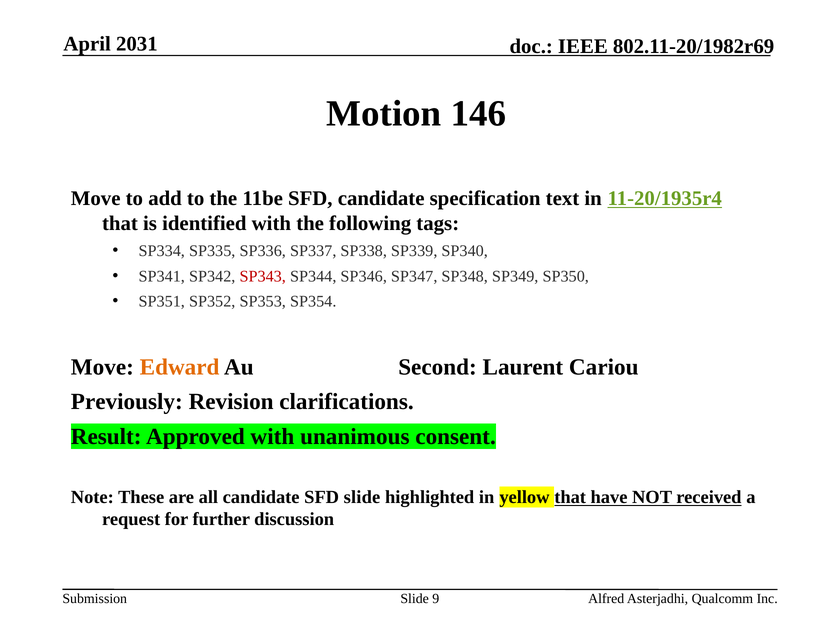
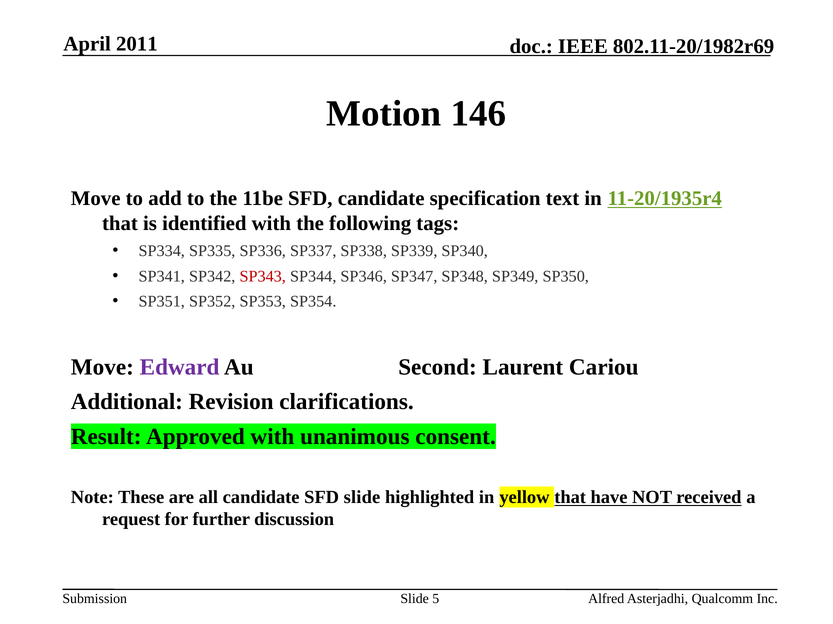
2031: 2031 -> 2011
Edward colour: orange -> purple
Previously: Previously -> Additional
9: 9 -> 5
